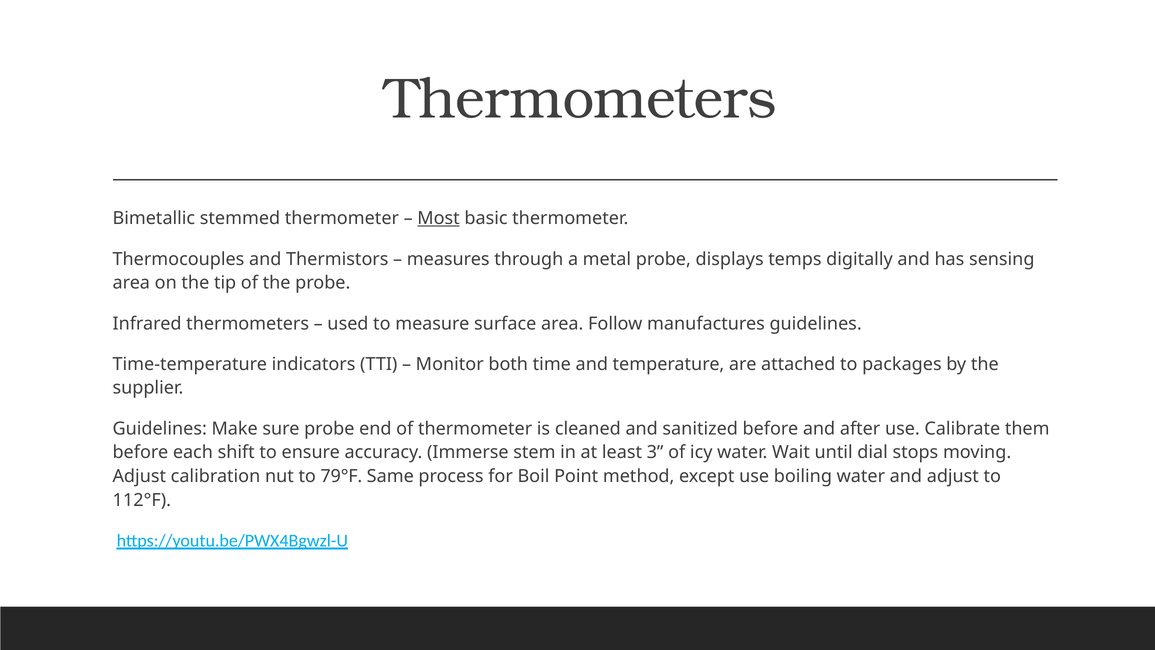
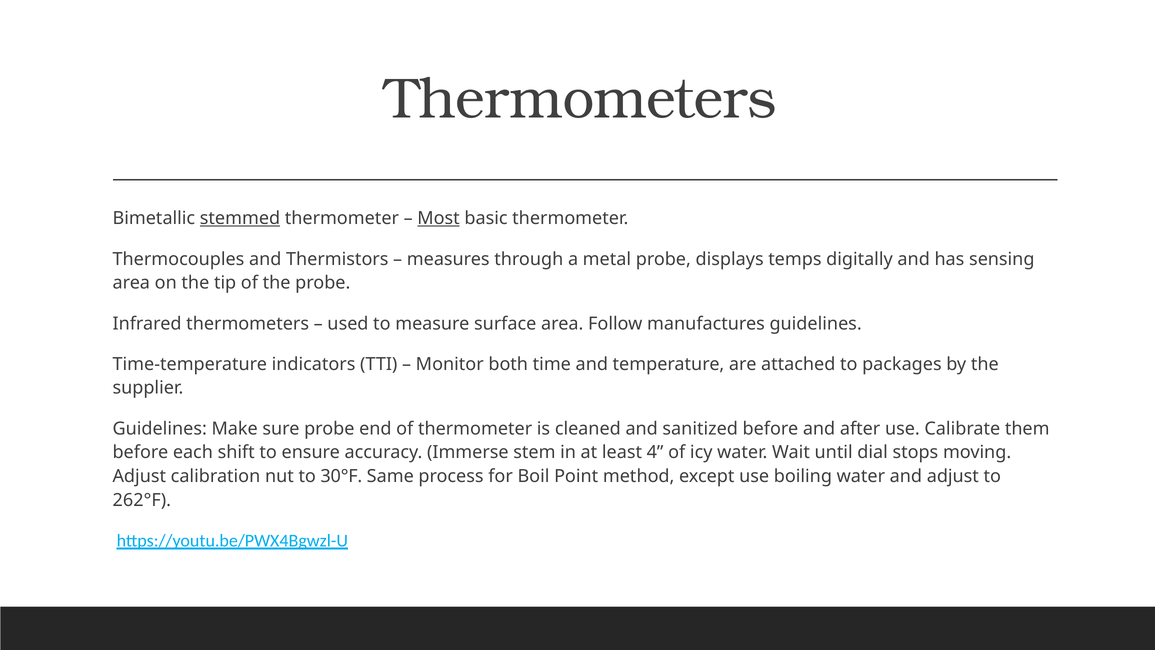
stemmed underline: none -> present
3: 3 -> 4
79°F: 79°F -> 30°F
112°F: 112°F -> 262°F
